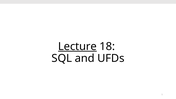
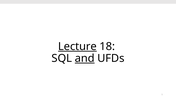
and underline: none -> present
